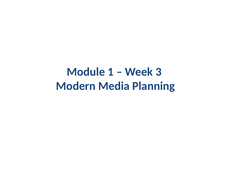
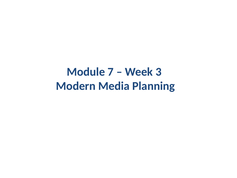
1: 1 -> 7
